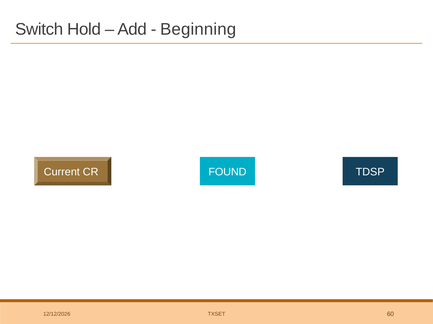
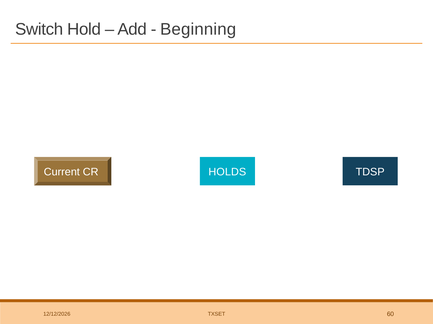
FOUND: FOUND -> HOLDS
